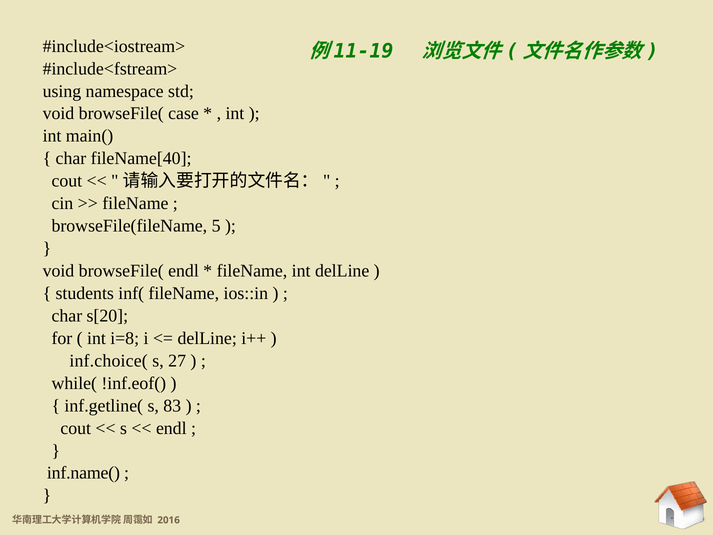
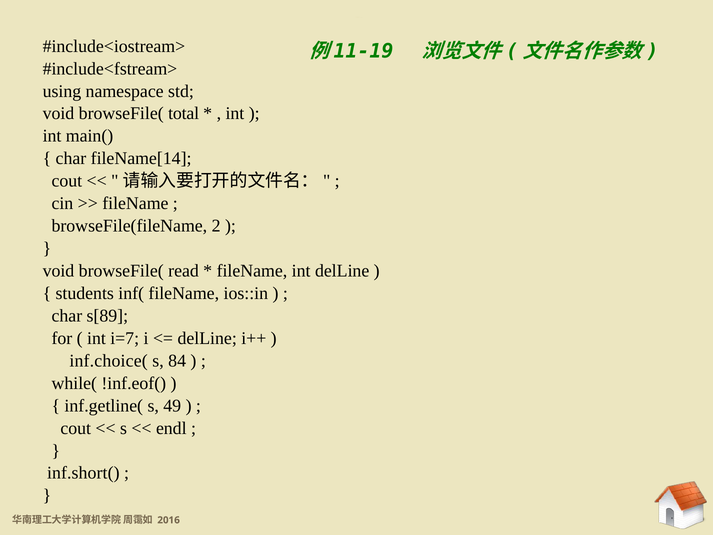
case: case -> total
fileName[40: fileName[40 -> fileName[14
browseFile(fileName 5: 5 -> 2
browseFile( endl: endl -> read
s[20: s[20 -> s[89
i=8: i=8 -> i=7
27: 27 -> 84
83: 83 -> 49
inf.name(: inf.name( -> inf.short(
